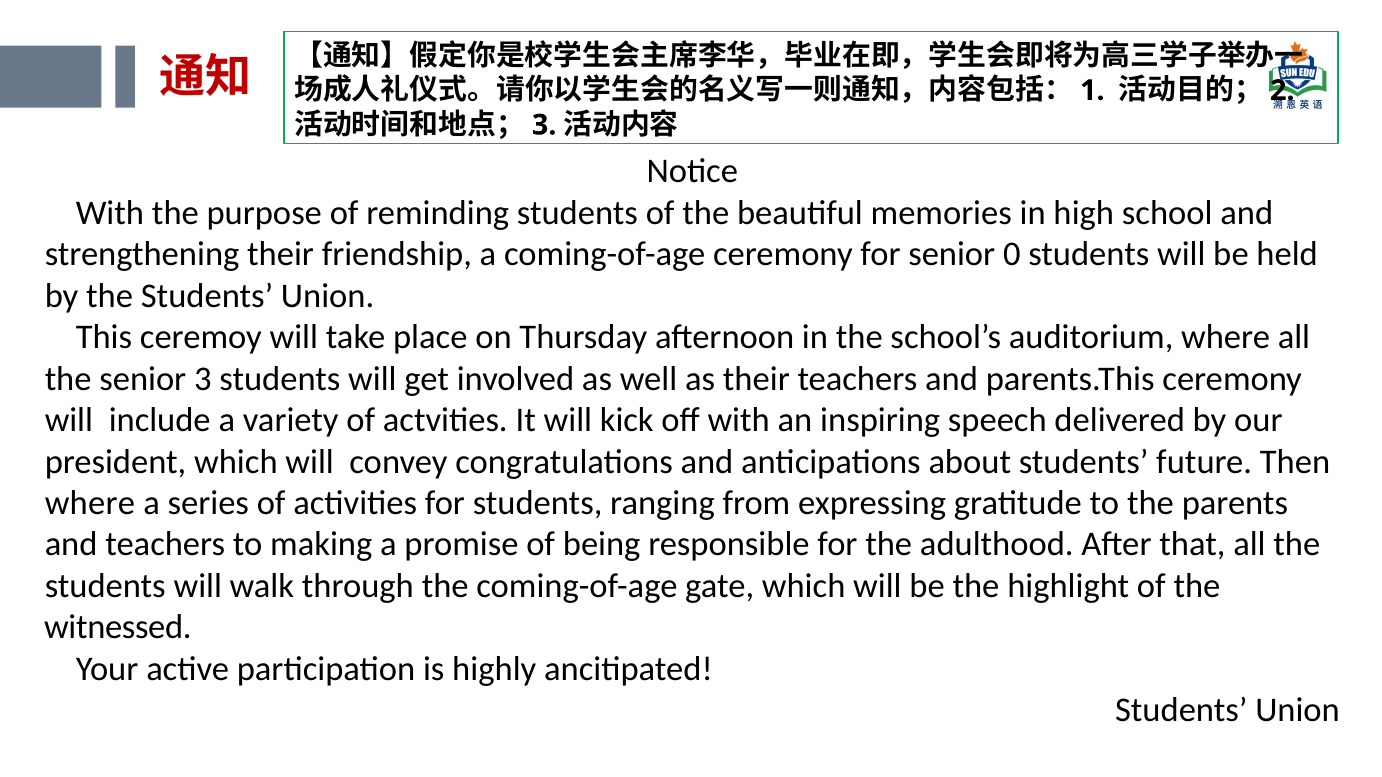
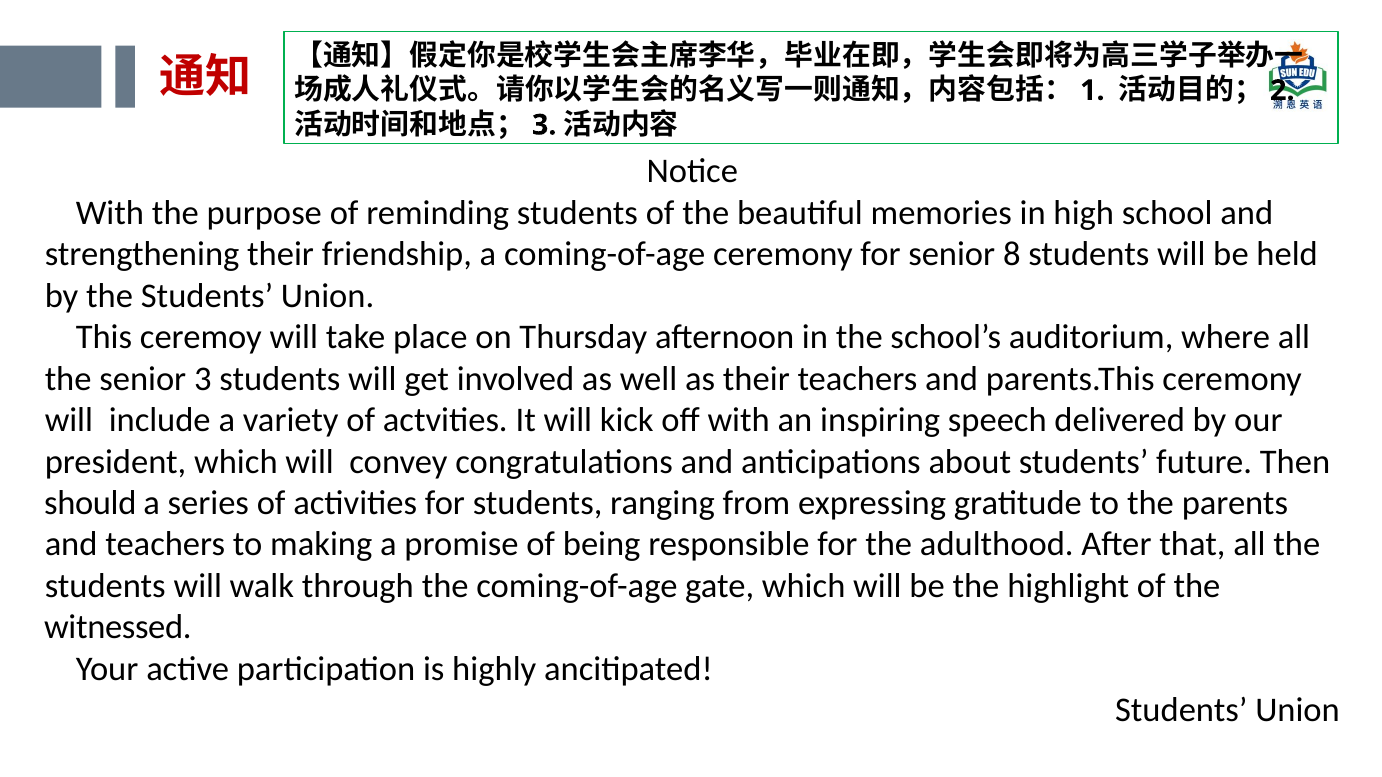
0: 0 -> 8
where at (90, 503): where -> should
